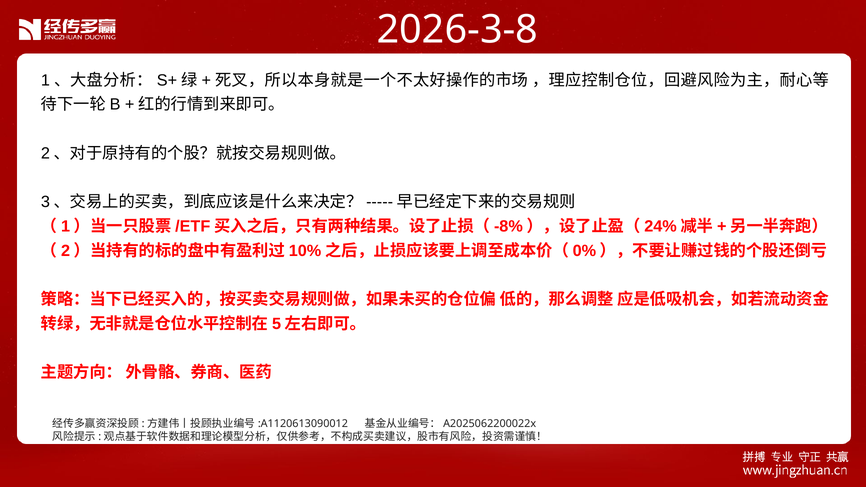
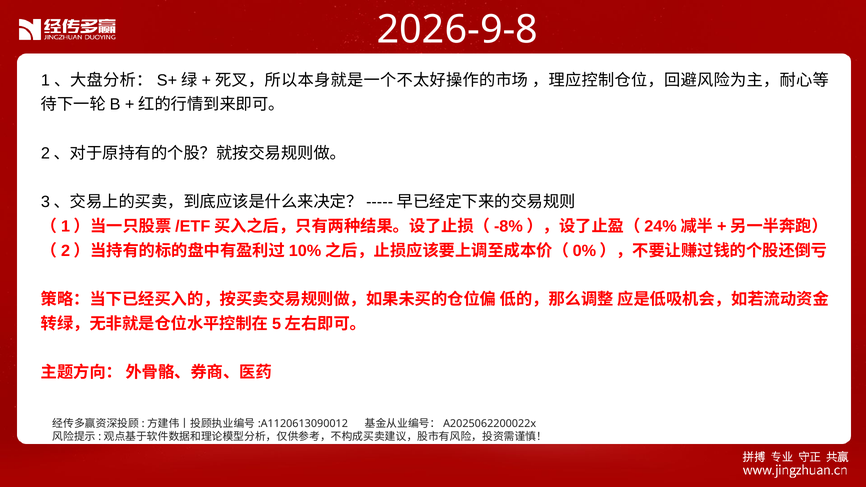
2026-3-8: 2026-3-8 -> 2026-9-8
